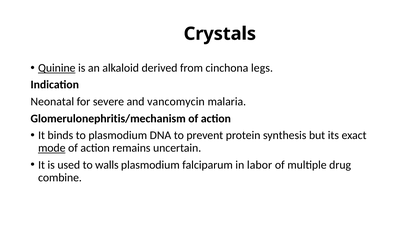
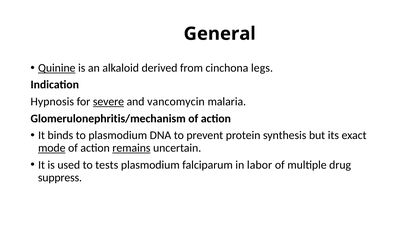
Crystals: Crystals -> General
Neonatal: Neonatal -> Hypnosis
severe underline: none -> present
remains underline: none -> present
walls: walls -> tests
combine: combine -> suppress
